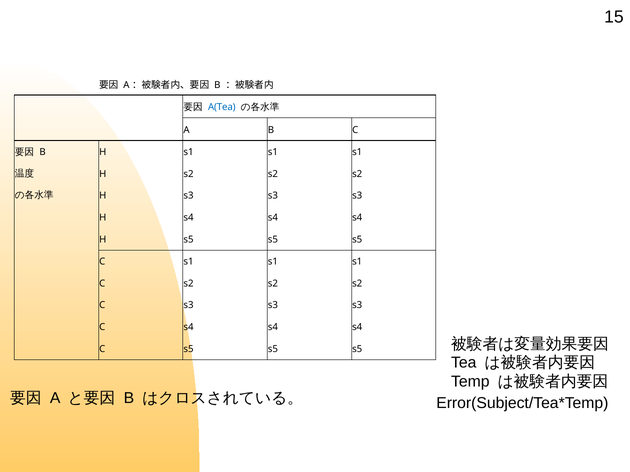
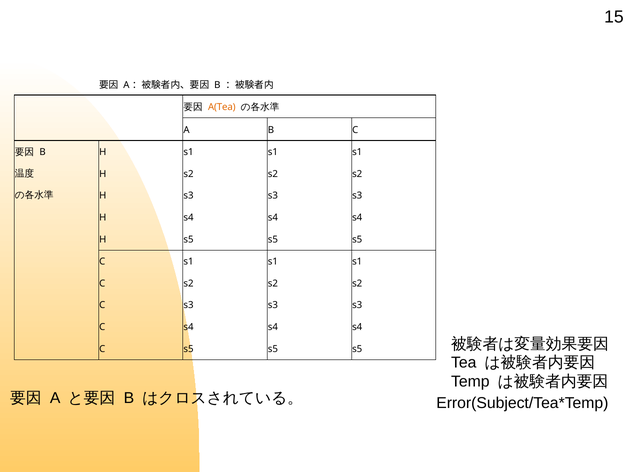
A(Tea colour: blue -> orange
